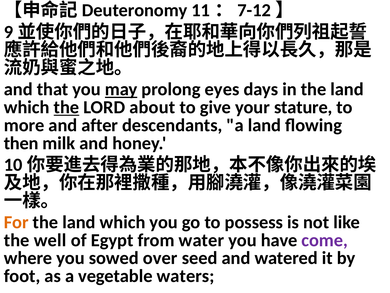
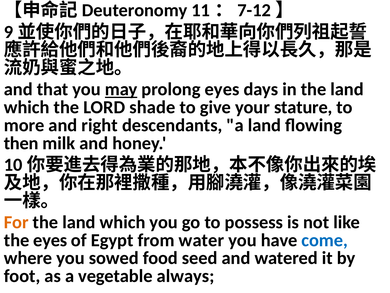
the at (66, 107) underline: present -> none
about: about -> shade
after: after -> right
the well: well -> eyes
come colour: purple -> blue
over: over -> food
waters: waters -> always
